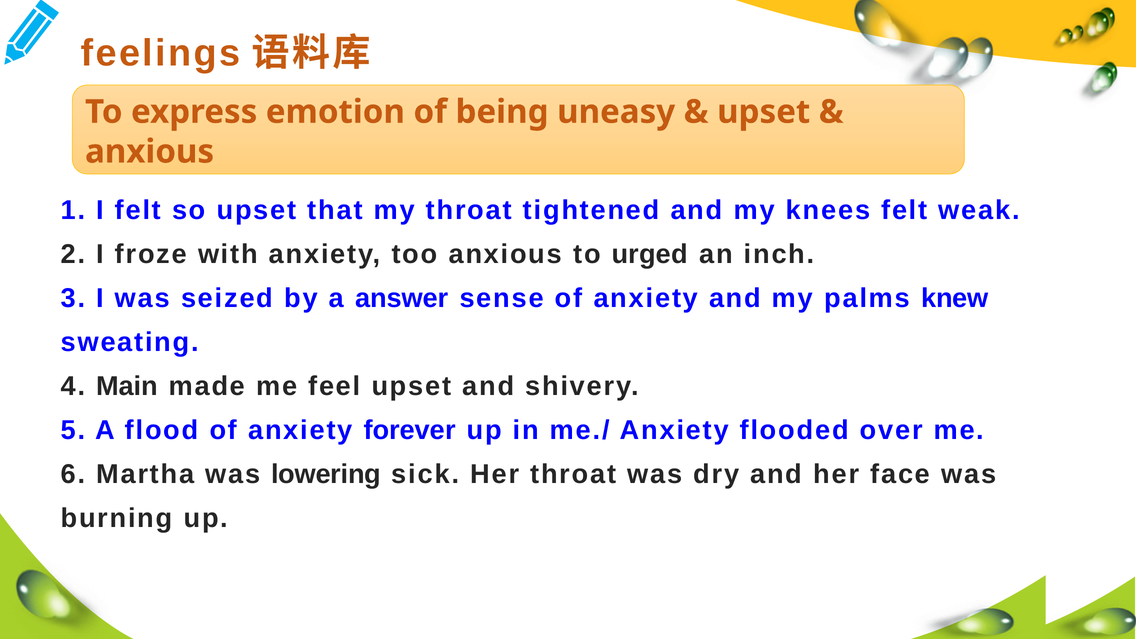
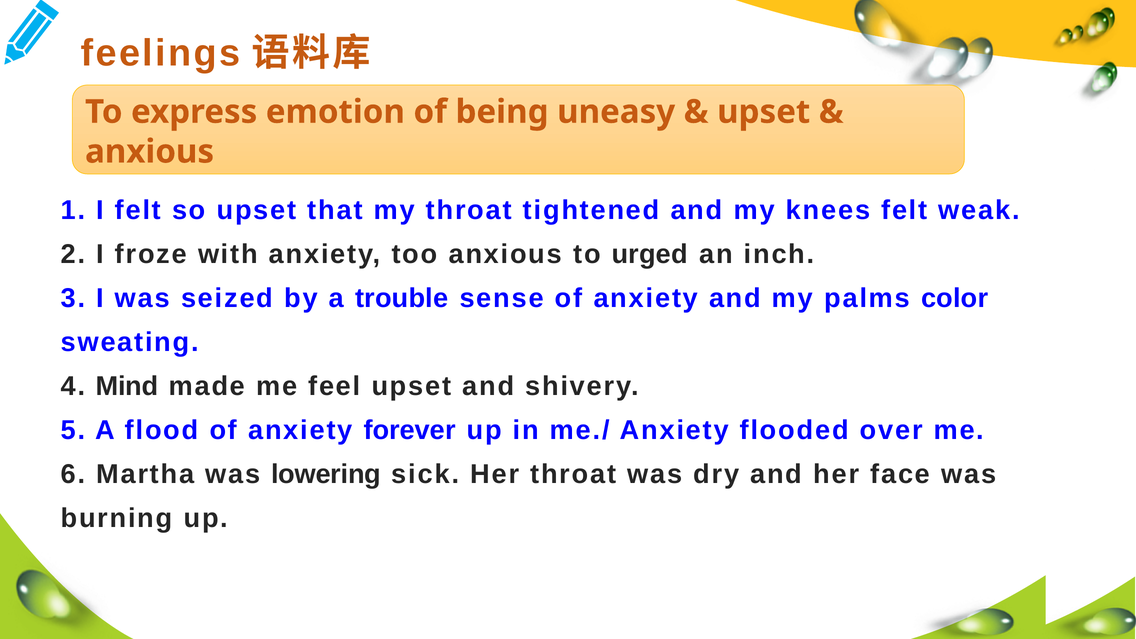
answer: answer -> trouble
knew: knew -> color
Main: Main -> Mind
